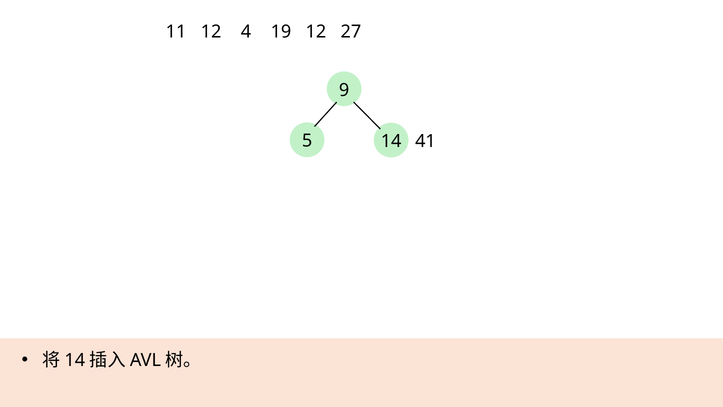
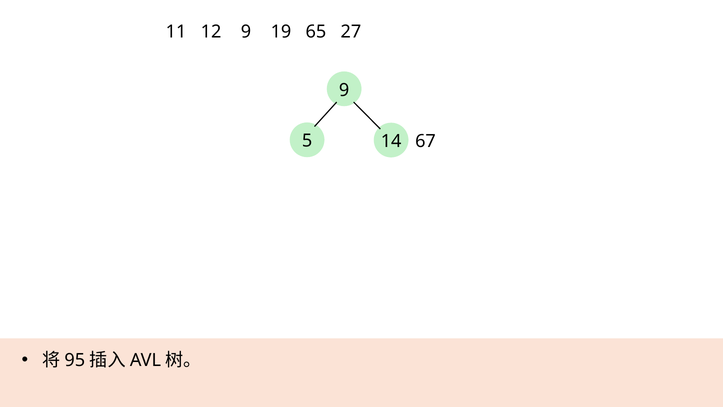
12 4: 4 -> 9
19 12: 12 -> 65
41: 41 -> 67
14 at (75, 360): 14 -> 95
